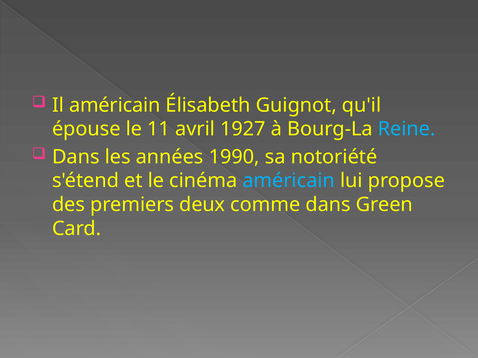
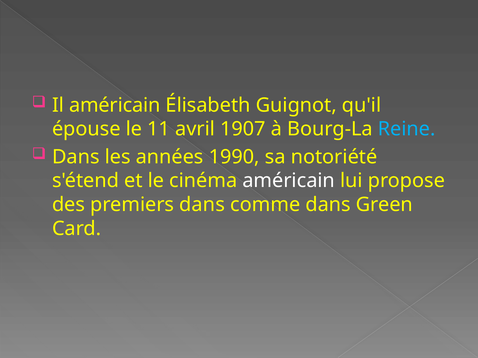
1927: 1927 -> 1907
américain at (289, 181) colour: light blue -> white
premiers deux: deux -> dans
